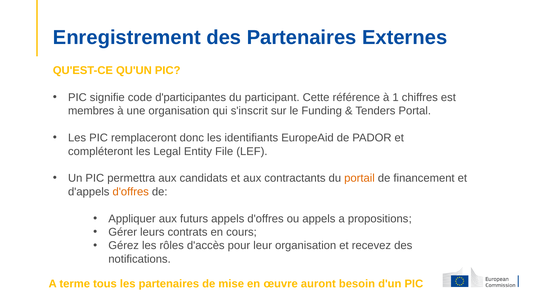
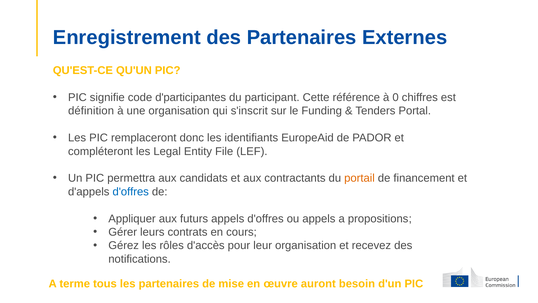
1: 1 -> 0
membres: membres -> définition
d'offres at (131, 191) colour: orange -> blue
